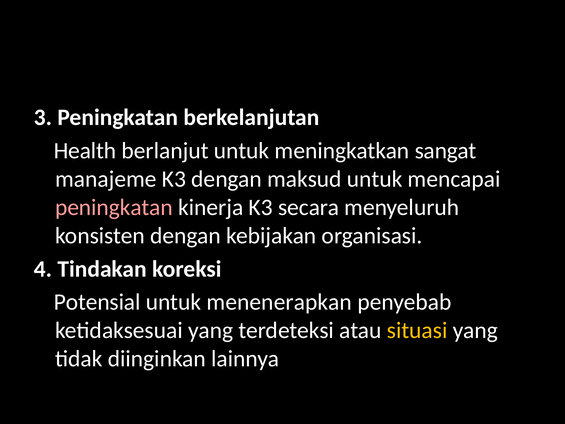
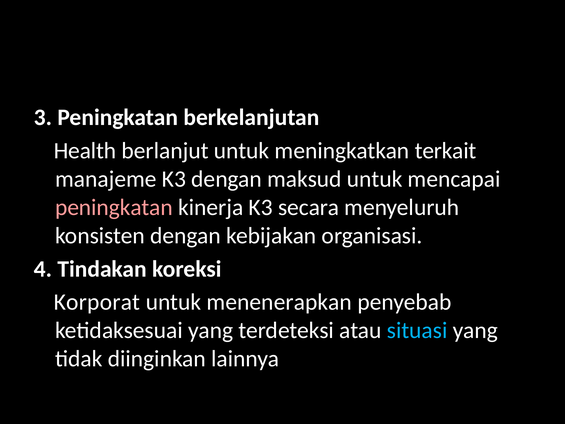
sangat: sangat -> terkait
Potensial: Potensial -> Korporat
situasi colour: yellow -> light blue
